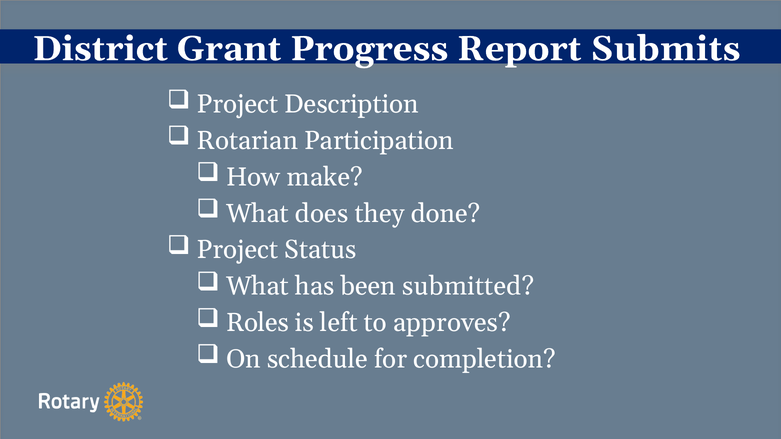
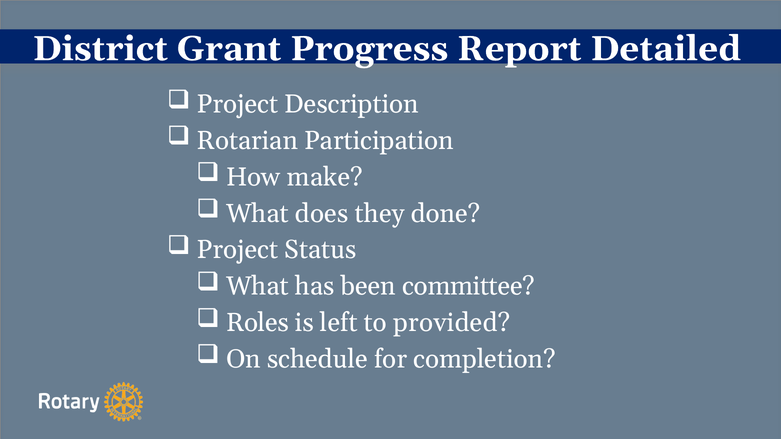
Submits: Submits -> Detailed
submitted: submitted -> committee
approves: approves -> provided
